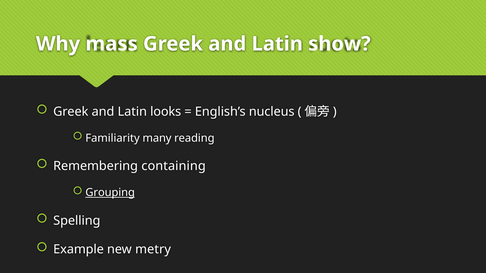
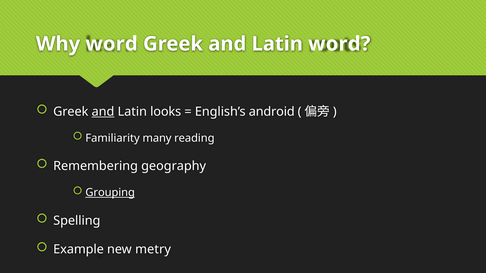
Why mass: mass -> word
Latin show: show -> word
and at (103, 112) underline: none -> present
nucleus: nucleus -> android
containing: containing -> geography
